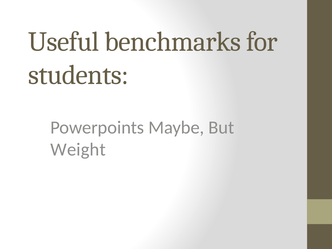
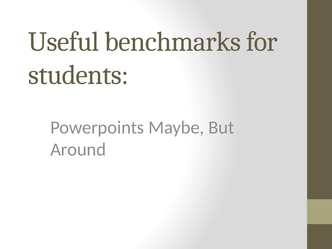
Weight: Weight -> Around
